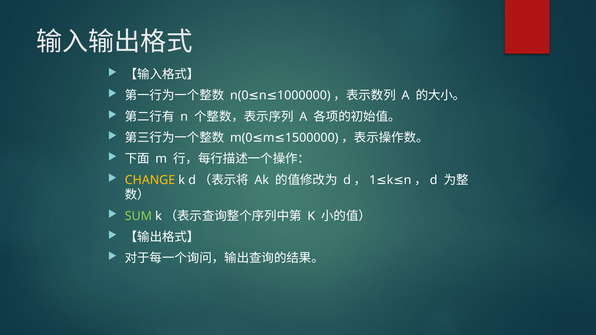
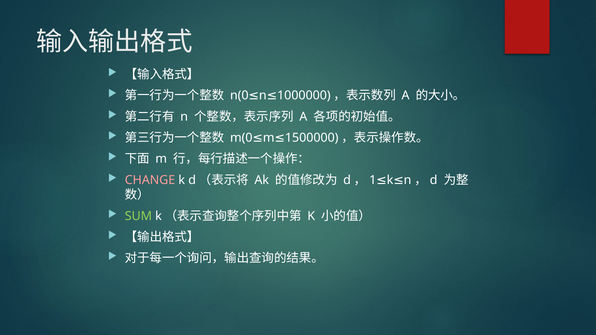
CHANGE colour: yellow -> pink
